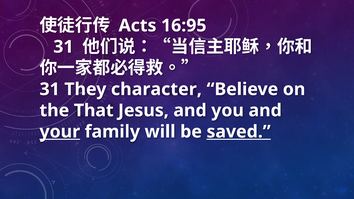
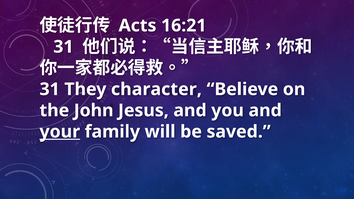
16:95: 16:95 -> 16:21
That: That -> John
saved underline: present -> none
